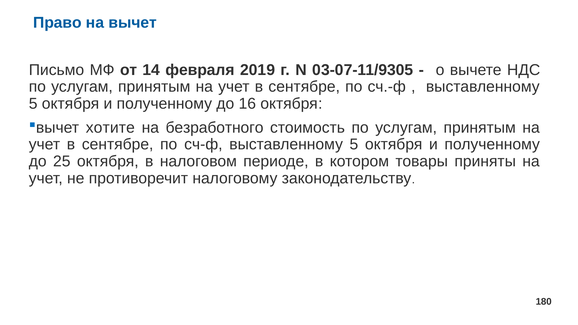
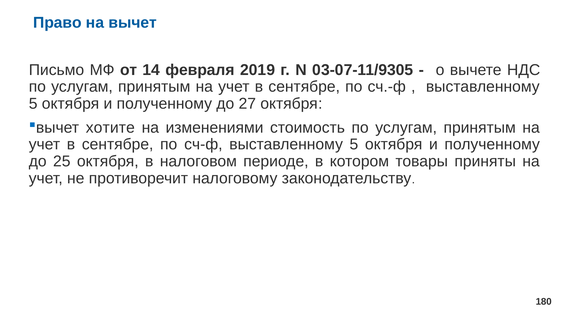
16: 16 -> 27
безработного: безработного -> изменениями
